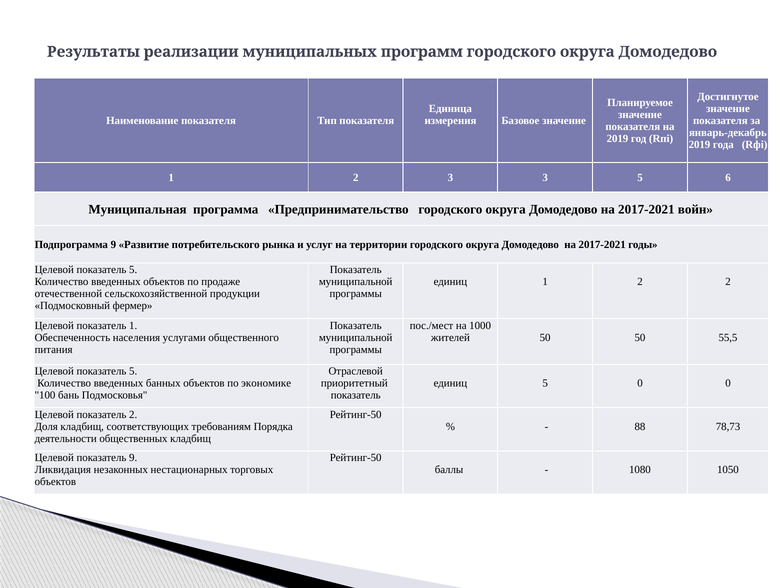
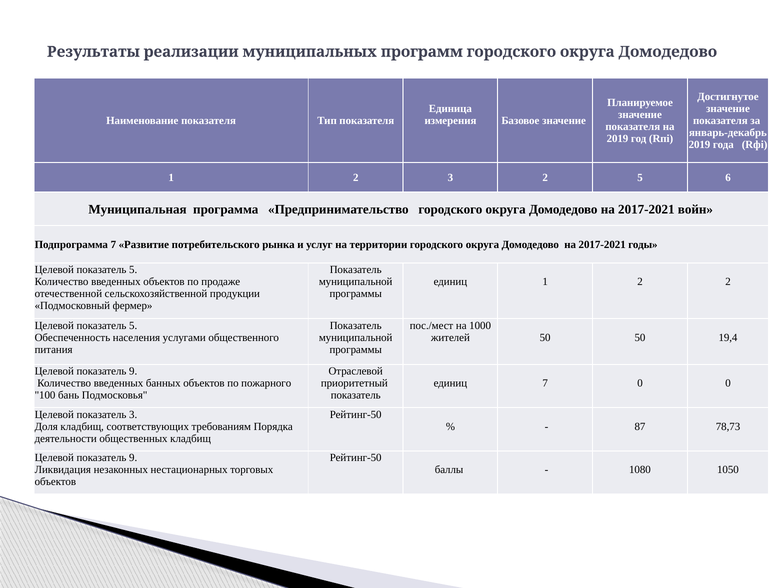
3 3: 3 -> 2
Подпрограмма 9: 9 -> 7
1 at (133, 325): 1 -> 5
55,5: 55,5 -> 19,4
5 at (133, 371): 5 -> 9
экономике: экономике -> пожарного
единиц 5: 5 -> 7
показатель 2: 2 -> 3
88: 88 -> 87
